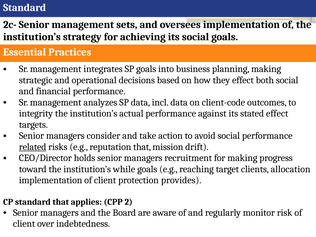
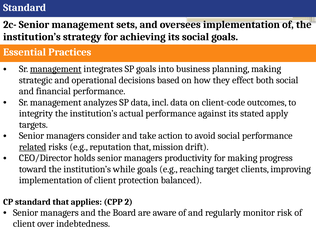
management at (56, 69) underline: none -> present
stated effect: effect -> apply
recruitment: recruitment -> productivity
allocation: allocation -> improving
provides: provides -> balanced
